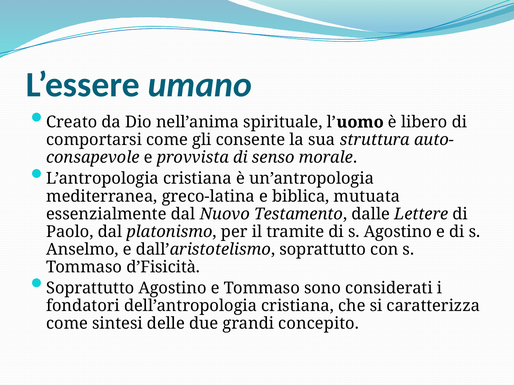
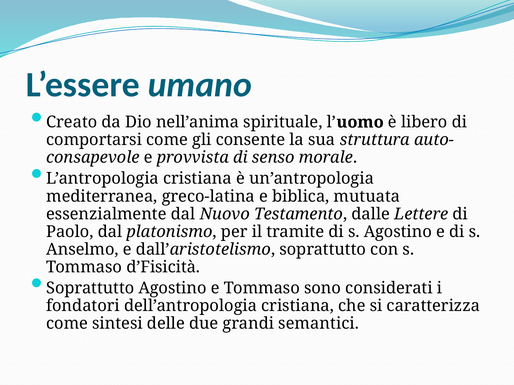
concepito: concepito -> semantici
